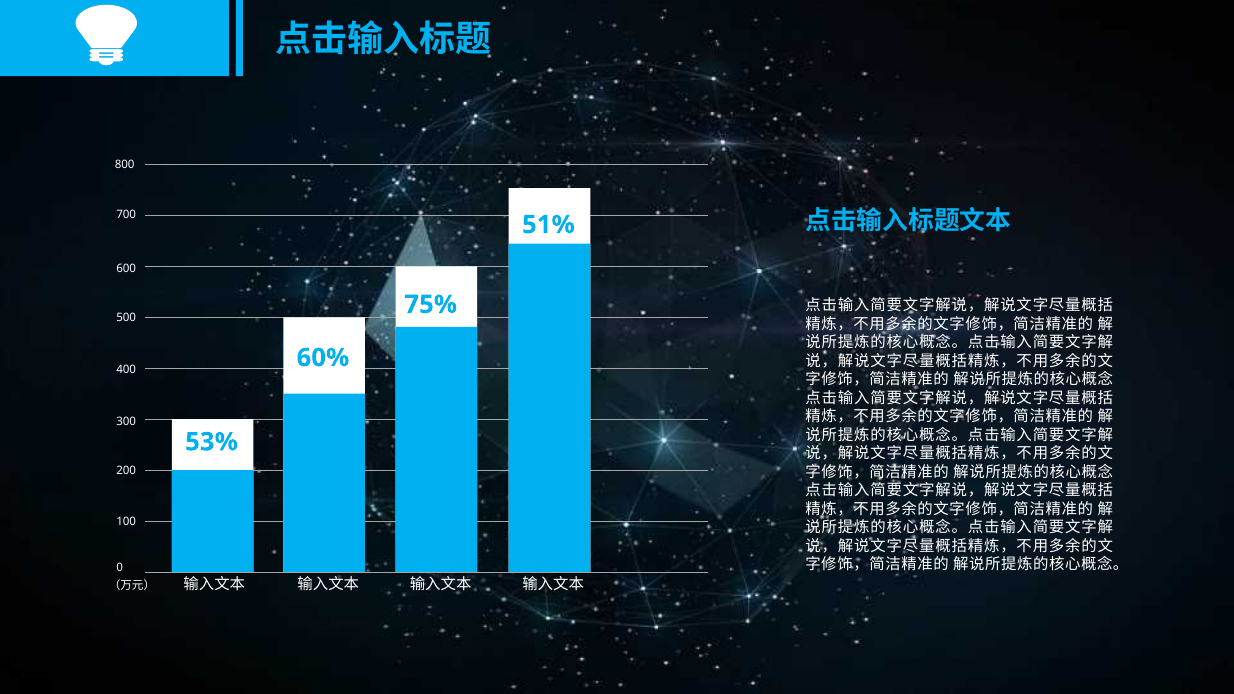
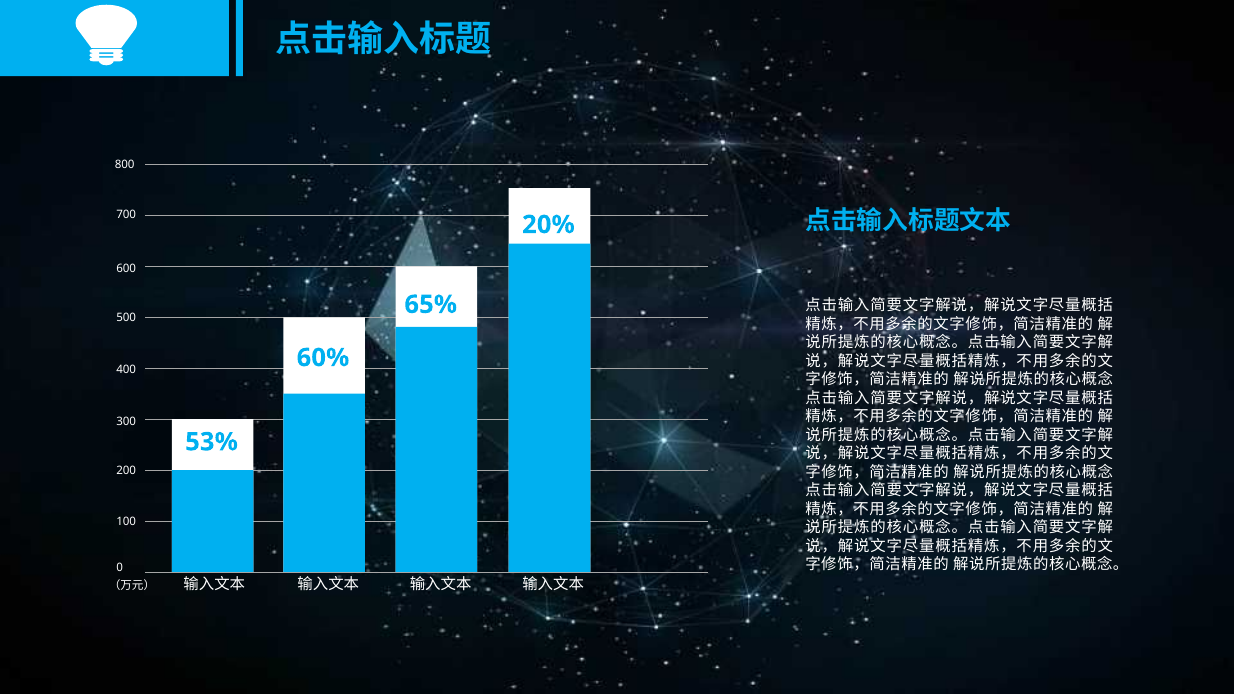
51%: 51% -> 20%
75%: 75% -> 65%
